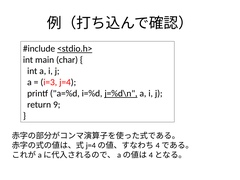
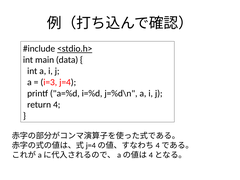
char: char -> data
j=%d\n underline: present -> none
9: 9 -> 4
